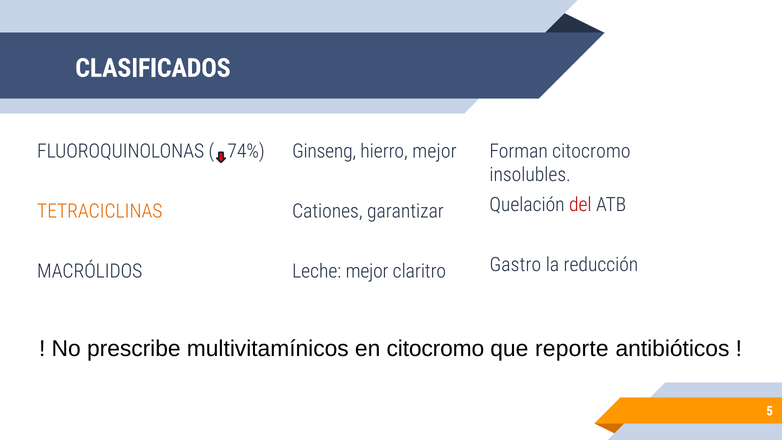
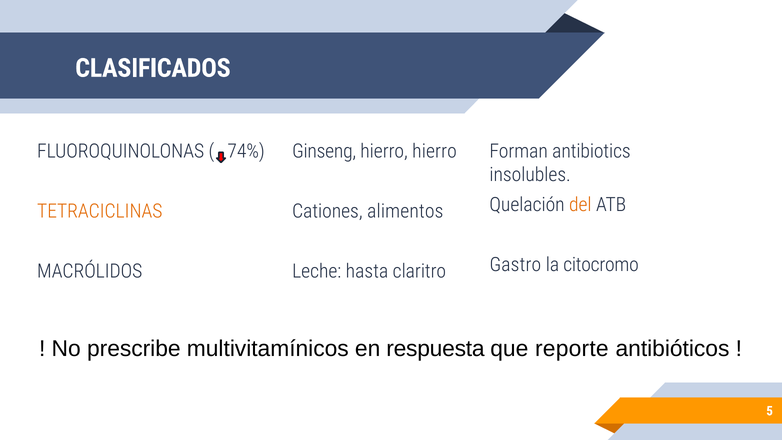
hierro mejor: mejor -> hierro
Forman citocromo: citocromo -> antibiotics
del colour: red -> orange
garantizar: garantizar -> alimentos
reducción: reducción -> citocromo
Leche mejor: mejor -> hasta
en citocromo: citocromo -> respuesta
